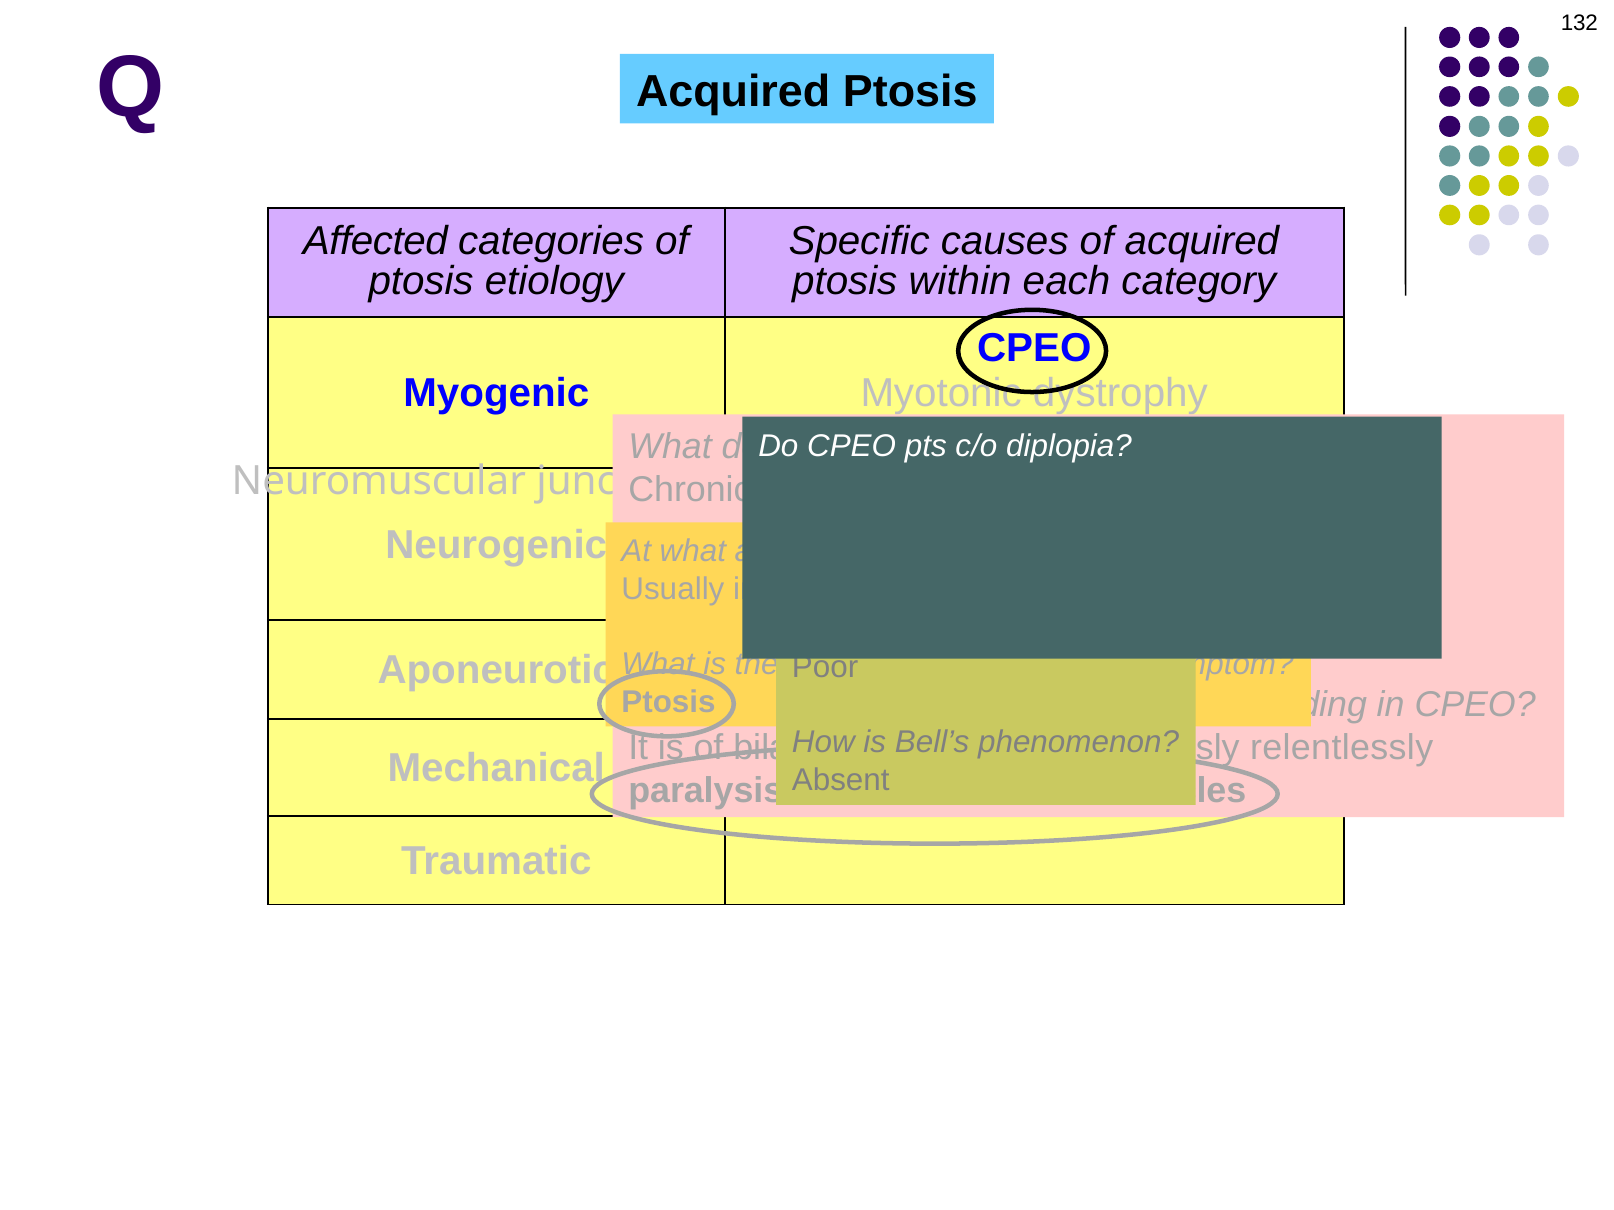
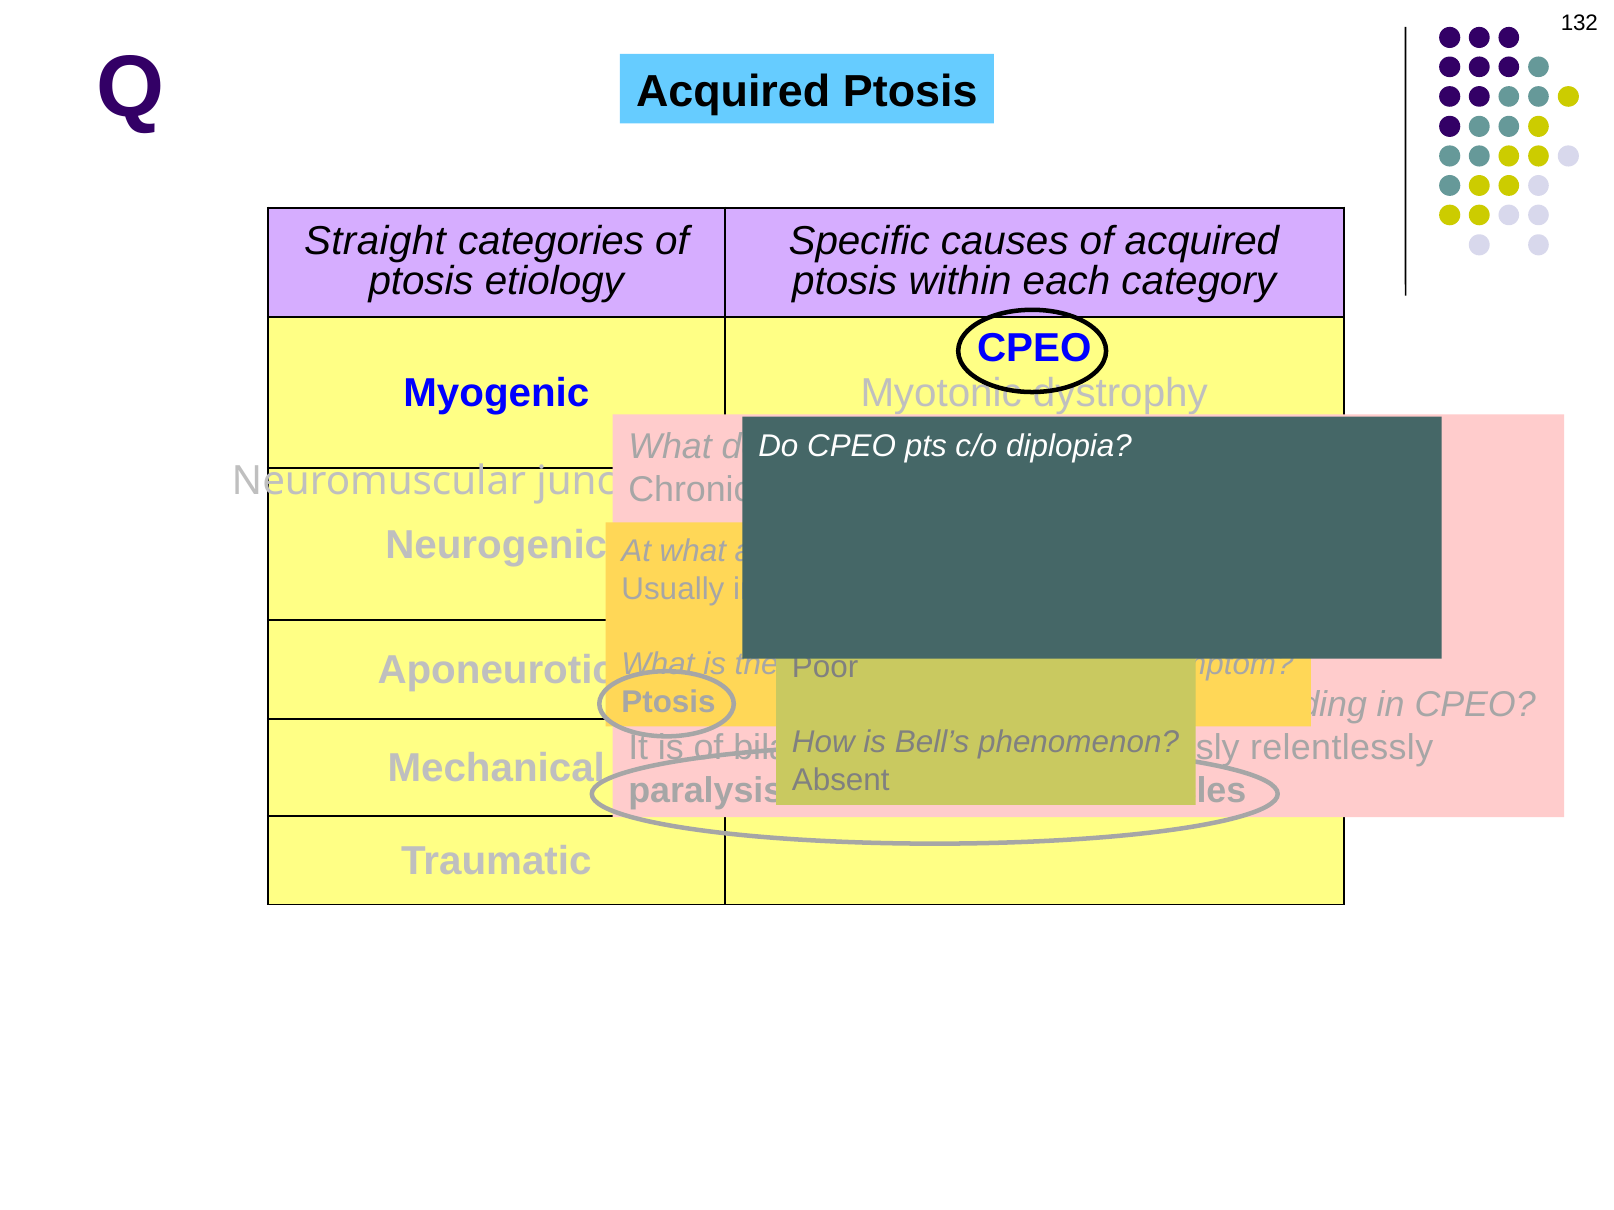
Affected: Affected -> Straight
